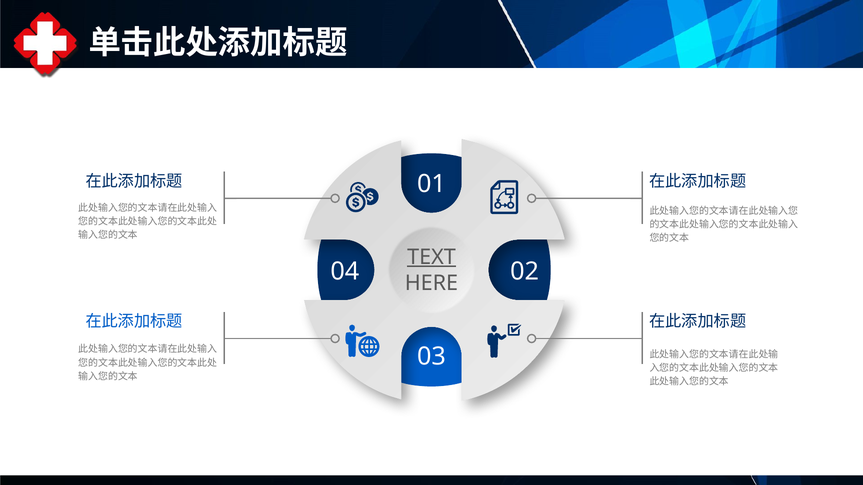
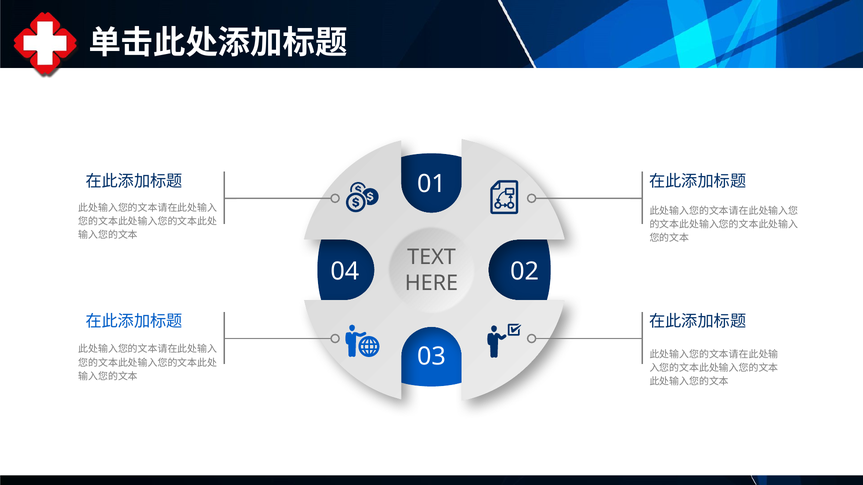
TEXT underline: present -> none
